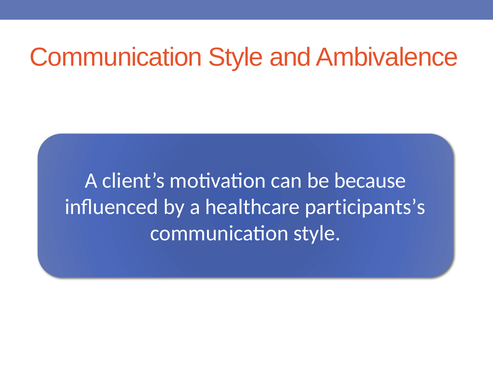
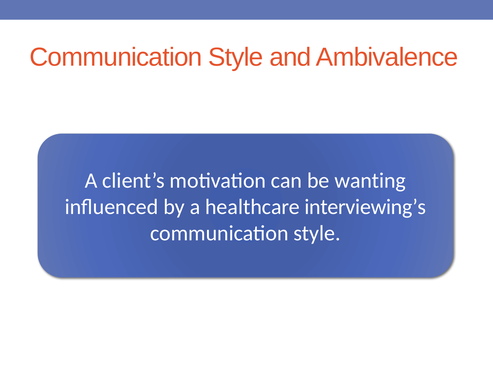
because: because -> wanting
participants’s: participants’s -> interviewing’s
